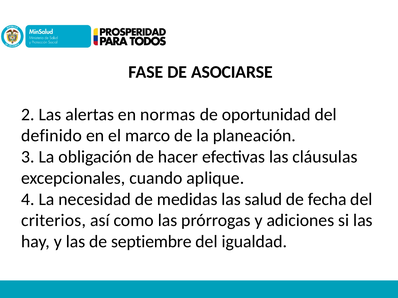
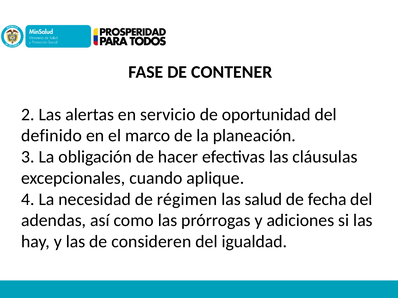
ASOCIARSE: ASOCIARSE -> CONTENER
normas: normas -> servicio
medidas: medidas -> régimen
criterios: criterios -> adendas
septiembre: septiembre -> consideren
